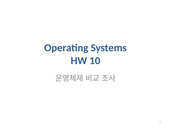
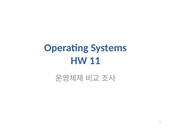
10: 10 -> 11
